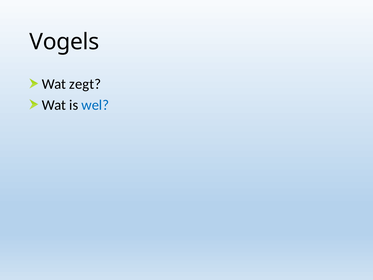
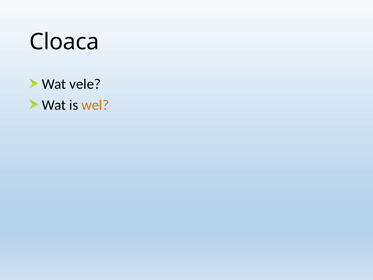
Vogels: Vogels -> Cloaca
zegt: zegt -> vele
wel colour: blue -> orange
